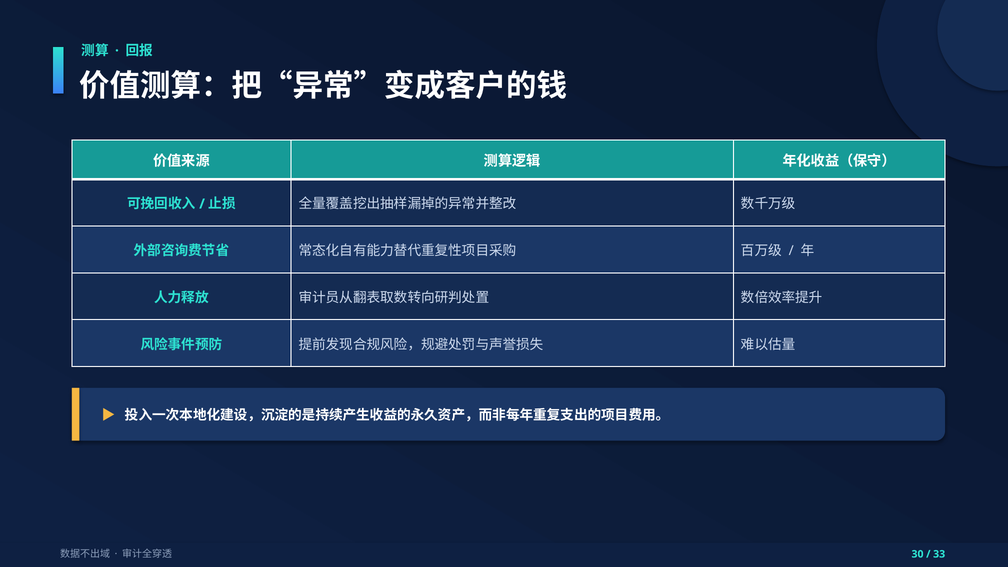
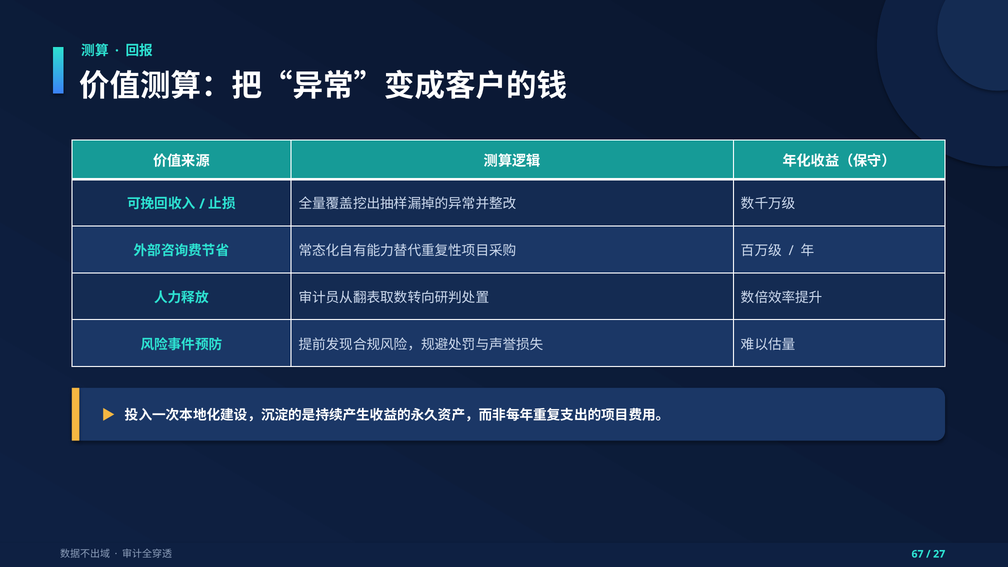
30: 30 -> 67
33: 33 -> 27
